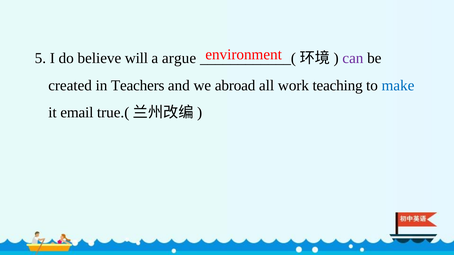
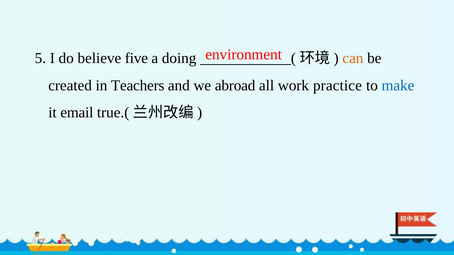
will: will -> five
argue: argue -> doing
can colour: purple -> orange
teaching: teaching -> practice
